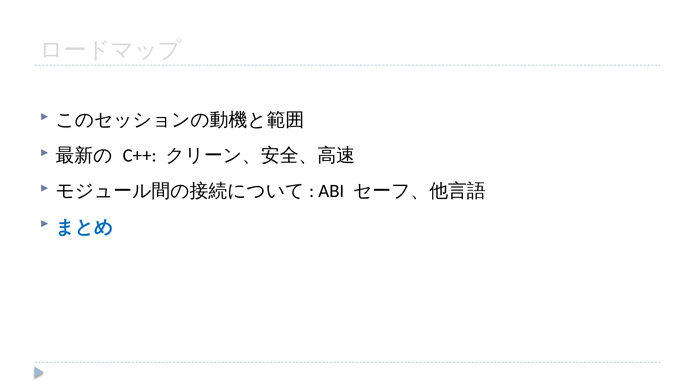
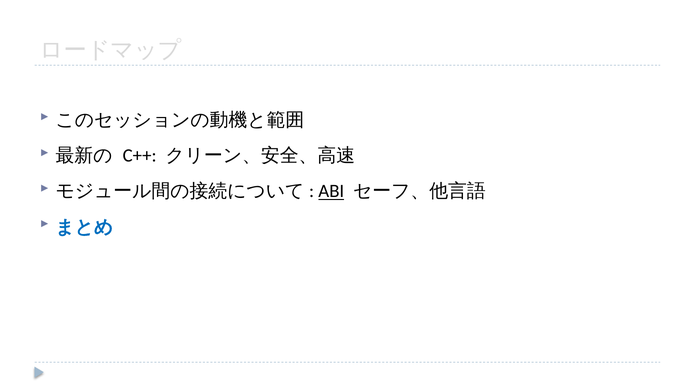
ABI underline: none -> present
